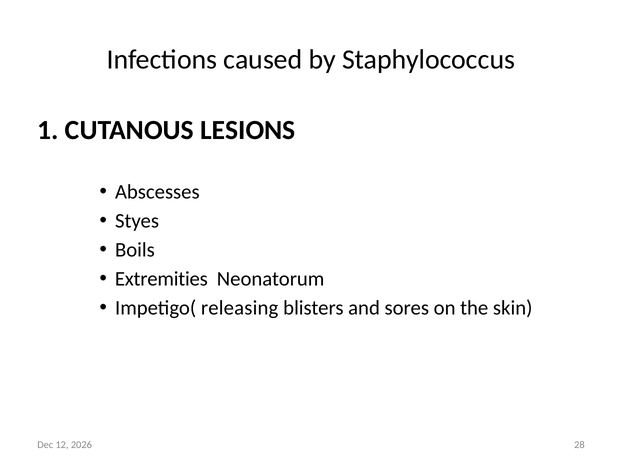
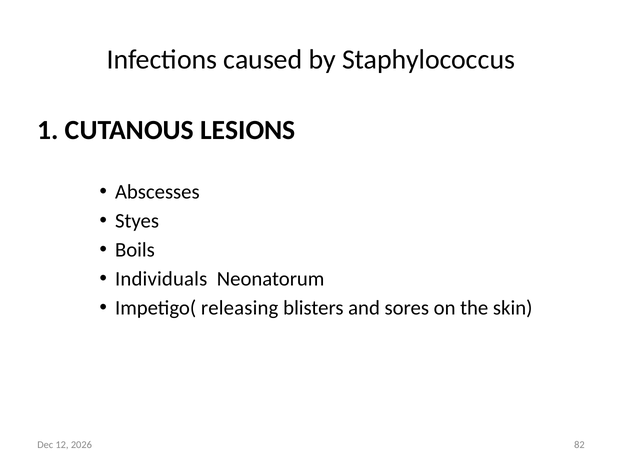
Extremities: Extremities -> Individuals
28: 28 -> 82
